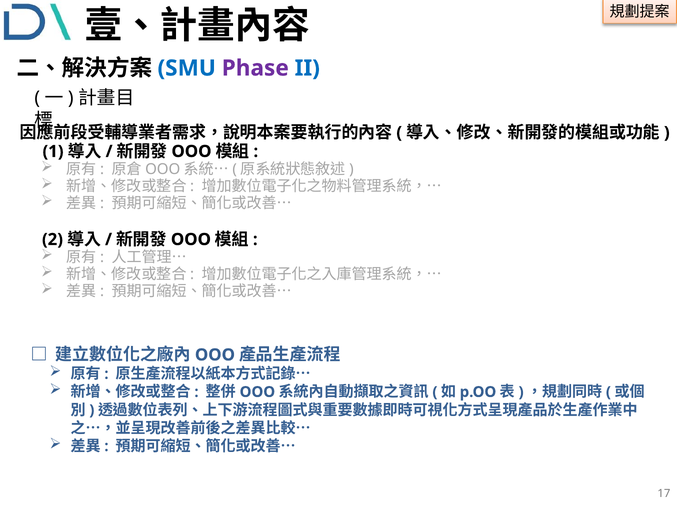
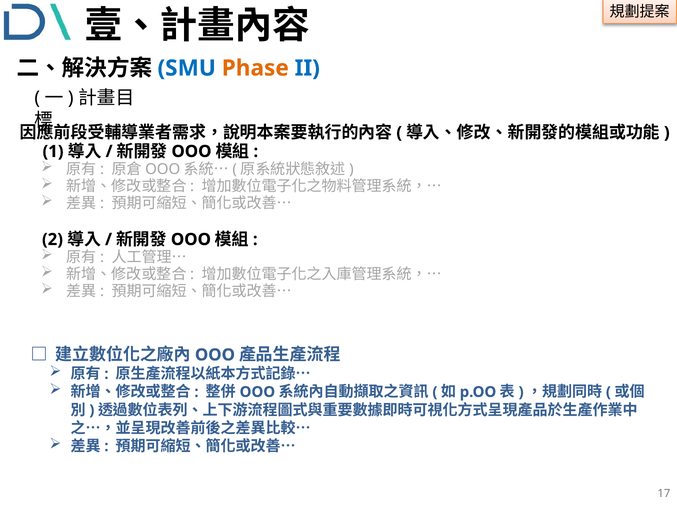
Phase colour: purple -> orange
